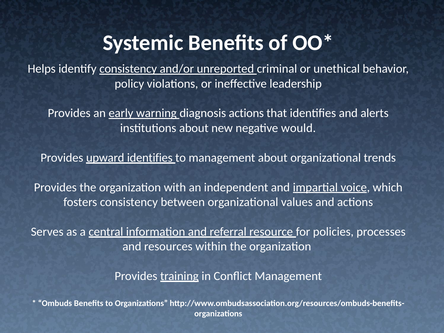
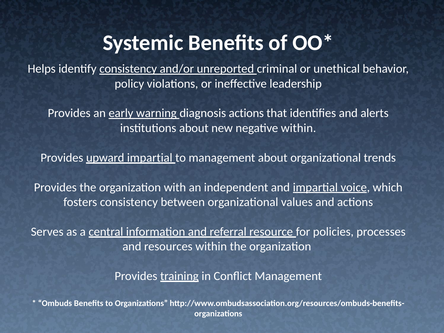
negative would: would -> within
upward identifies: identifies -> impartial
